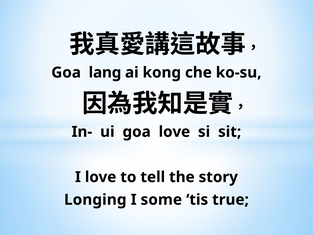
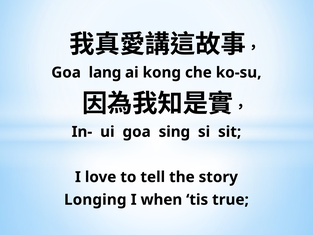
goa love: love -> sing
some: some -> when
